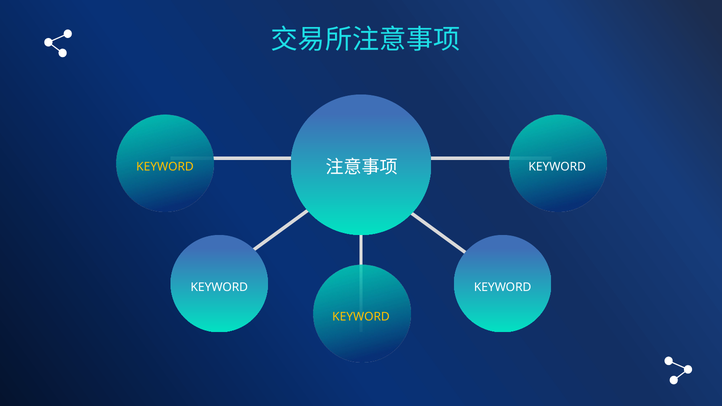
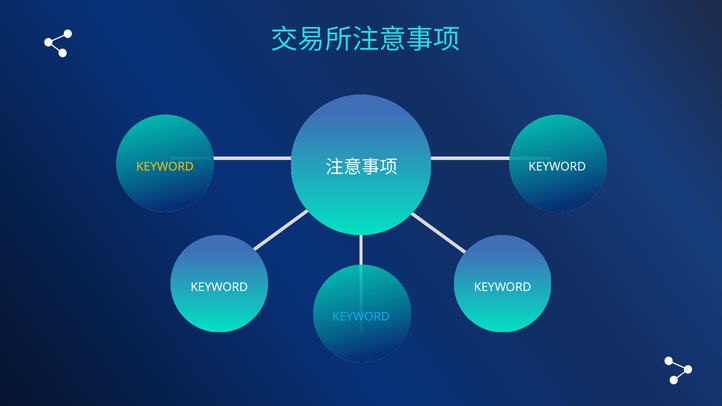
KEYWORD at (361, 317) colour: yellow -> light blue
